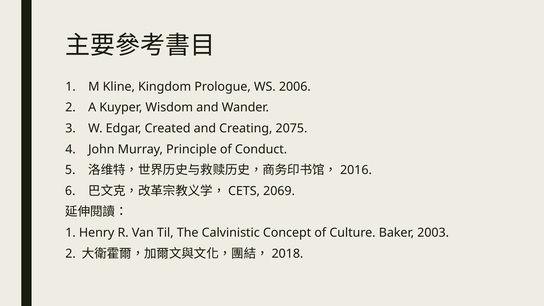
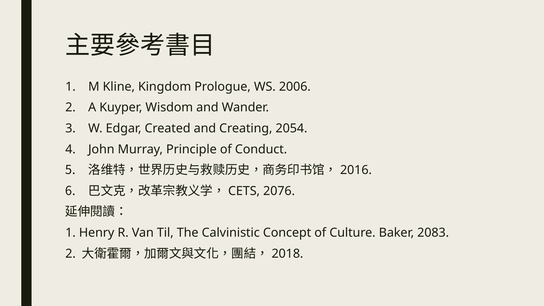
2075: 2075 -> 2054
2069: 2069 -> 2076
2003: 2003 -> 2083
